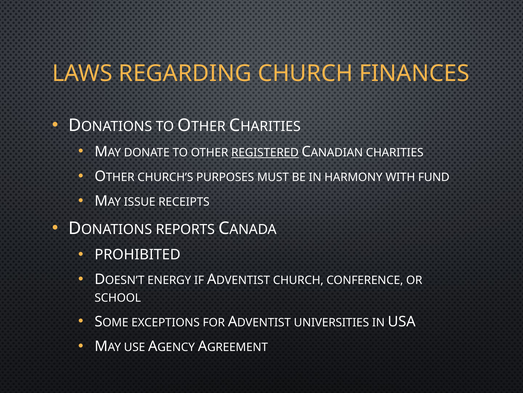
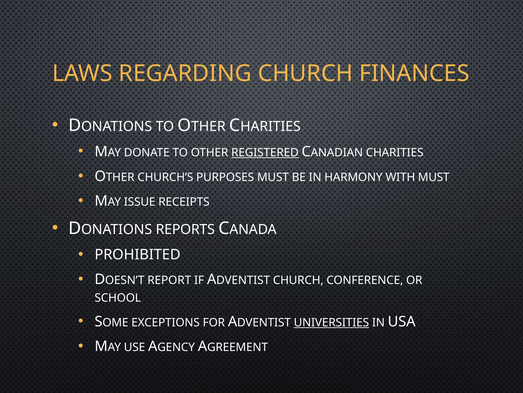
WITH FUND: FUND -> MUST
ENERGY: ENERGY -> REPORT
UNIVERSITIES underline: none -> present
